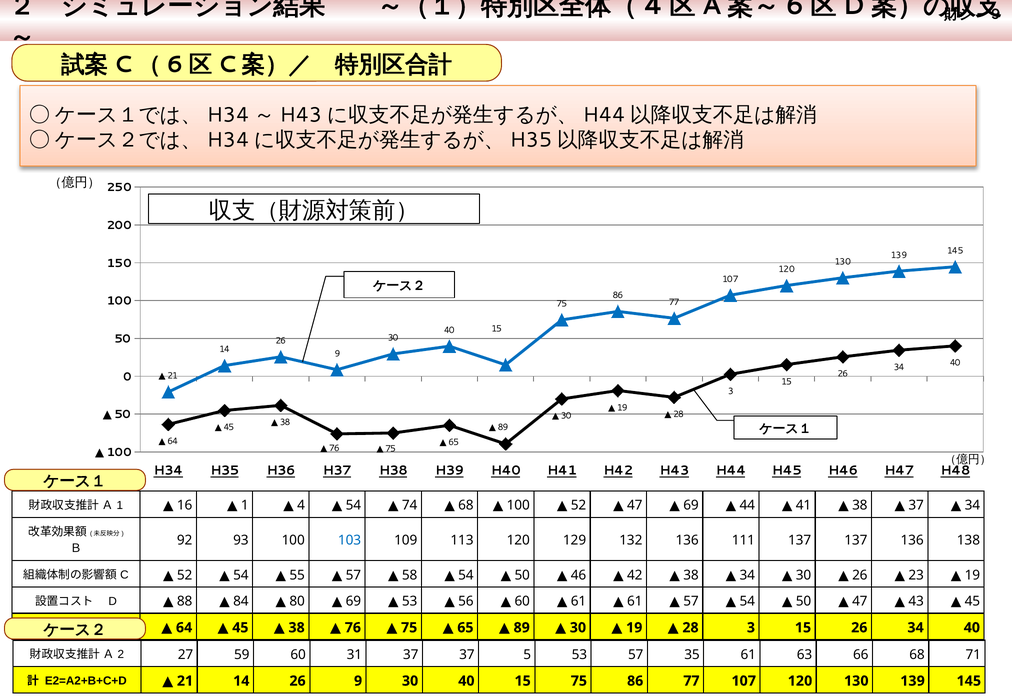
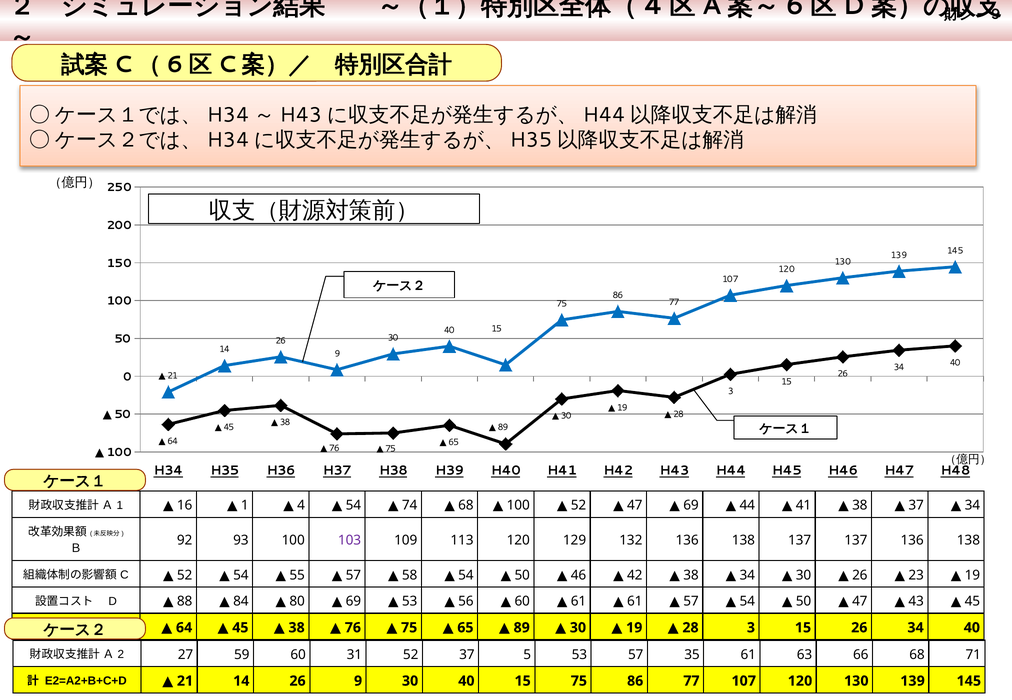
103 colour: blue -> purple
132 136 111: 111 -> 138
31 37: 37 -> 52
